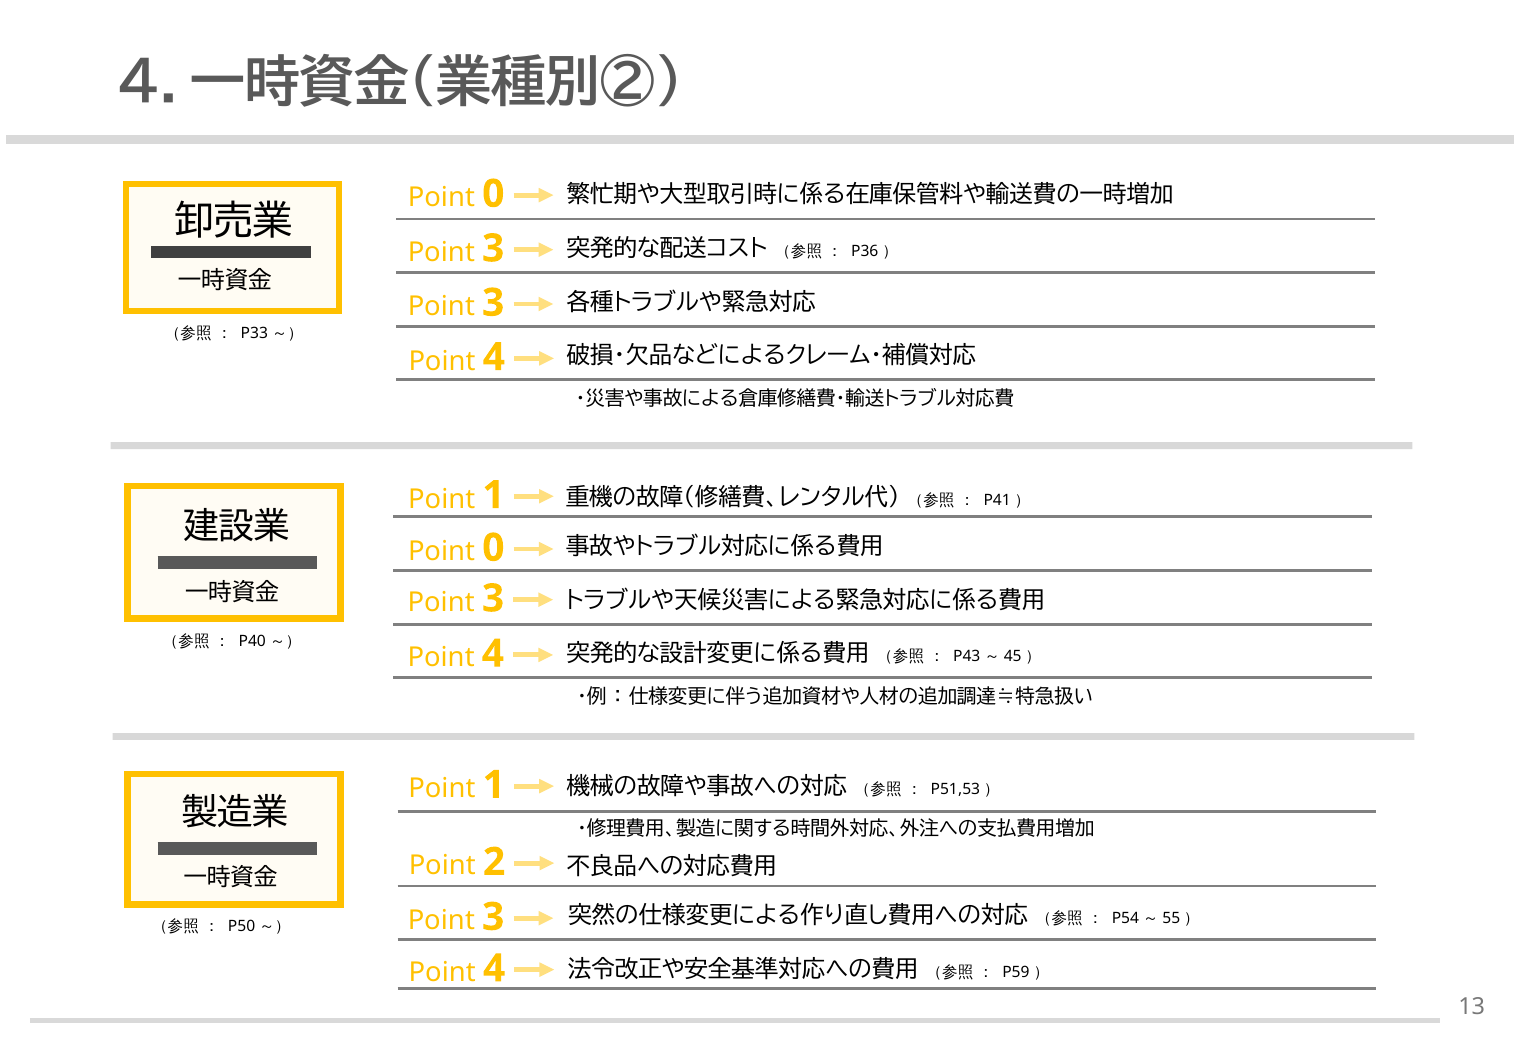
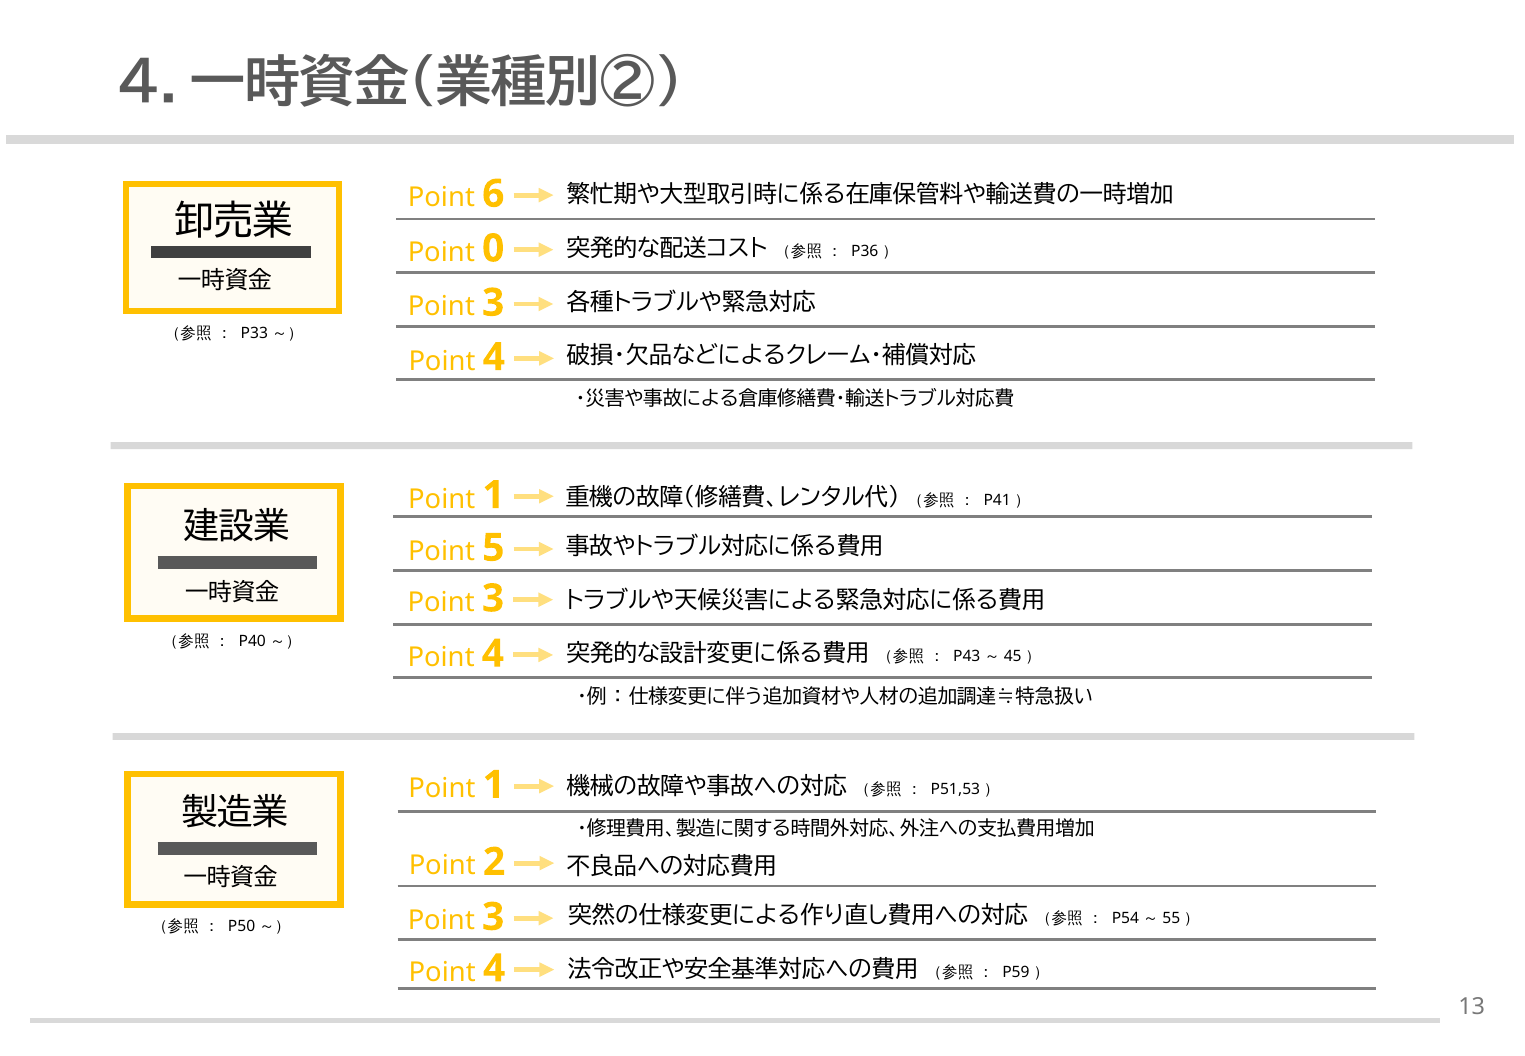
0 at (493, 194): 0 -> 6
3 at (493, 248): 3 -> 0
0 at (493, 548): 0 -> 5
